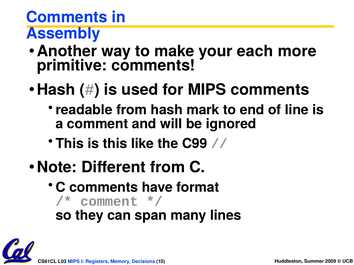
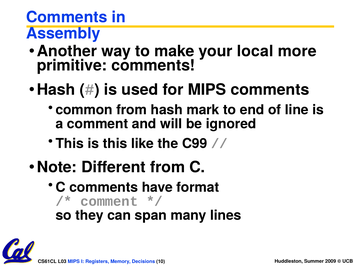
each: each -> local
readable: readable -> common
